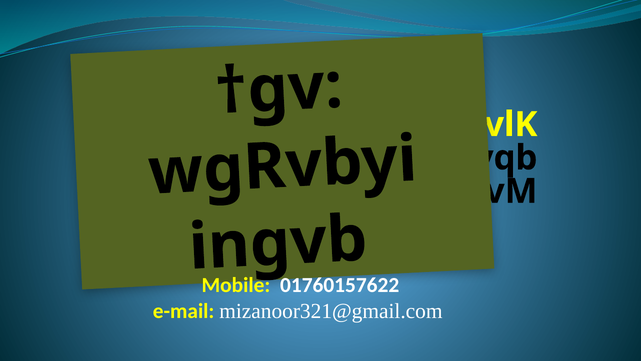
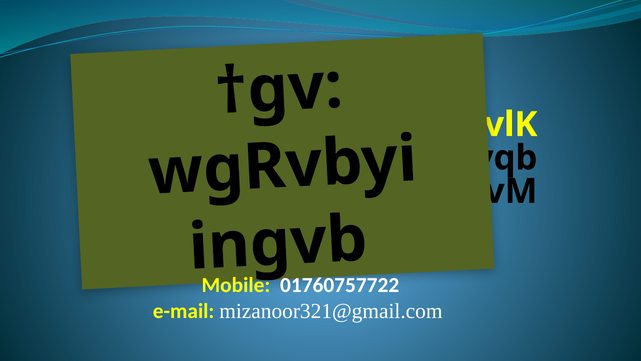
01760157622: 01760157622 -> 01760757722
